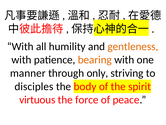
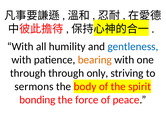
gentleness colour: orange -> blue
manner at (28, 73): manner -> through
disciples: disciples -> sermons
virtuous: virtuous -> bonding
